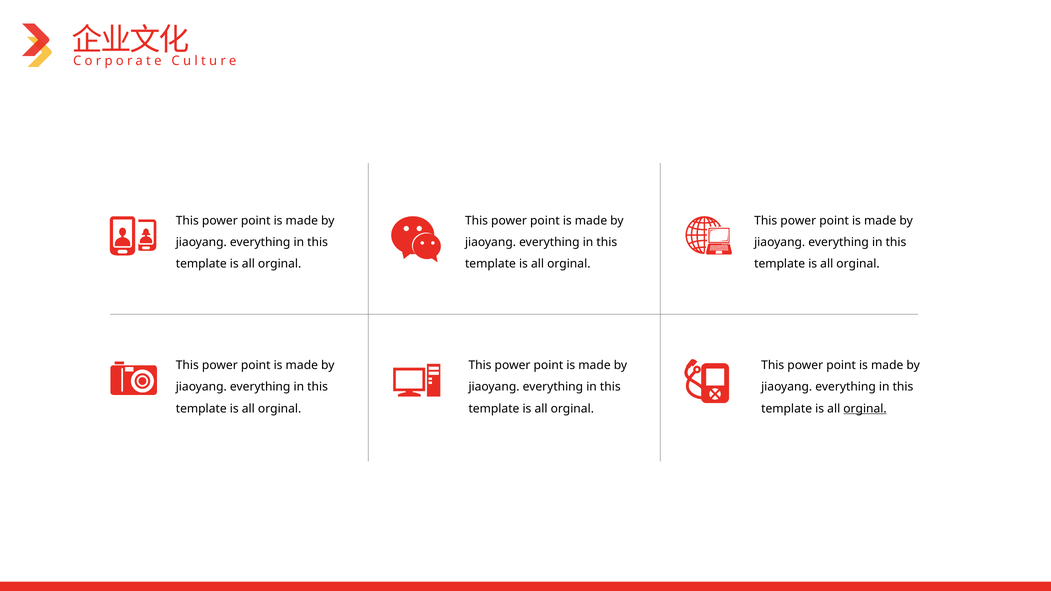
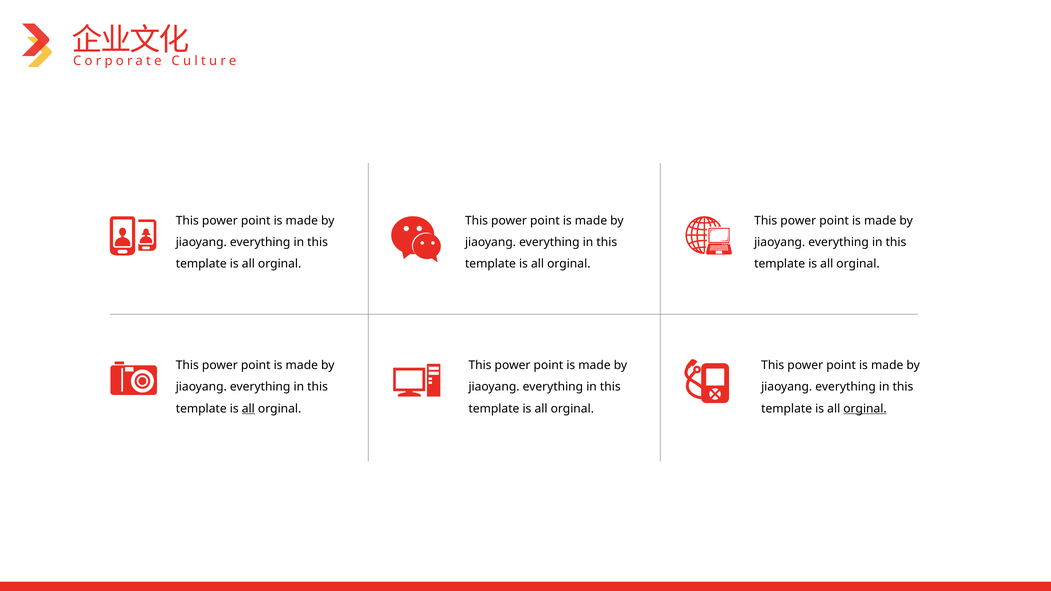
all at (248, 409) underline: none -> present
